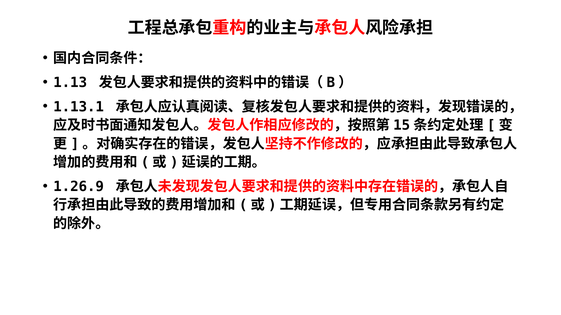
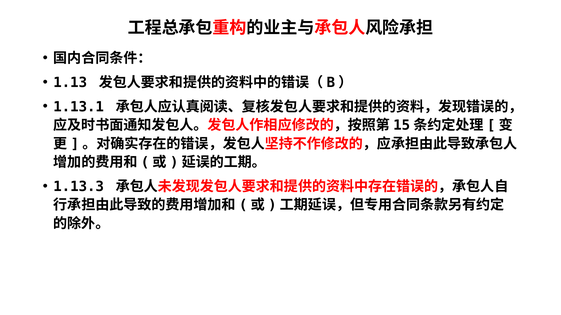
1.26.9: 1.26.9 -> 1.13.3
